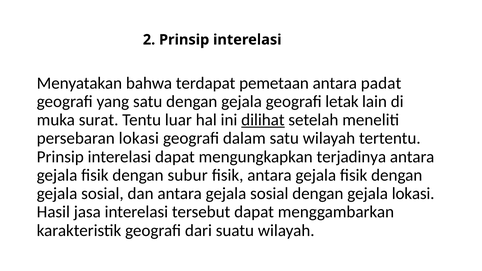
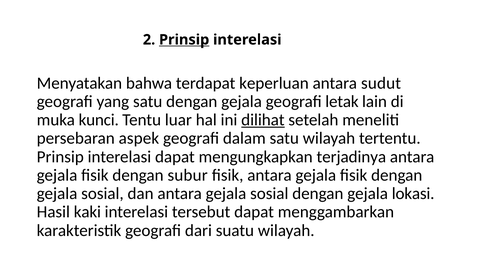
Prinsip at (184, 40) underline: none -> present
pemetaan: pemetaan -> keperluan
padat: padat -> sudut
surat: surat -> kunci
persebaran lokasi: lokasi -> aspek
jasa: jasa -> kaki
